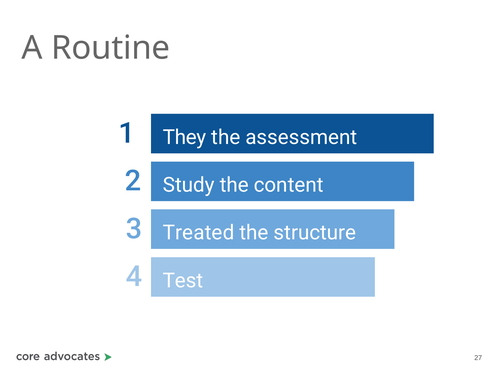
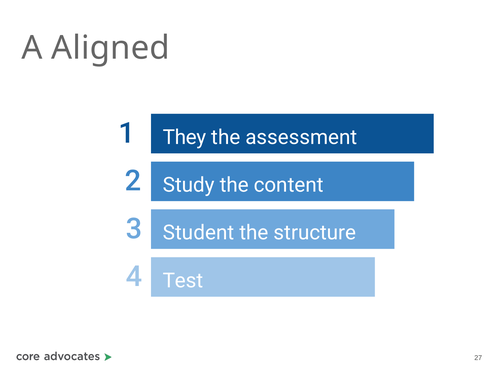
Routine: Routine -> Aligned
Treated: Treated -> Student
